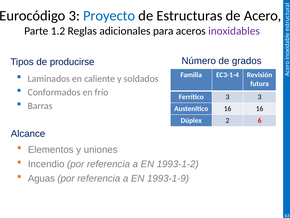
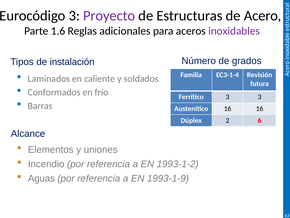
Proyecto colour: blue -> purple
1.2: 1.2 -> 1.6
producirse: producirse -> instalación
